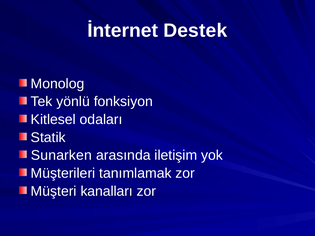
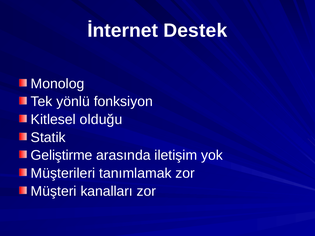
odaları: odaları -> olduğu
Sunarken: Sunarken -> Geliştirme
